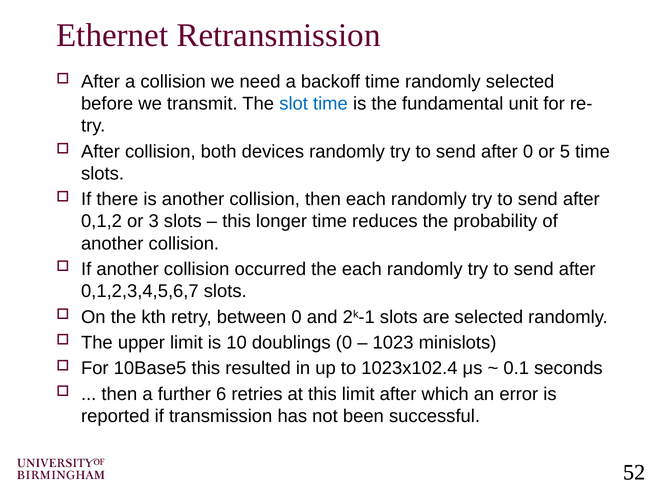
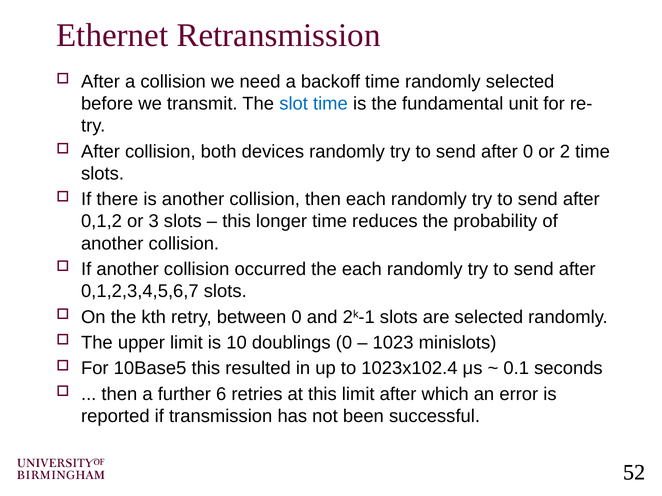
5: 5 -> 2
